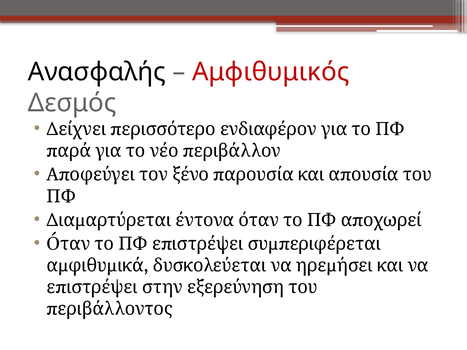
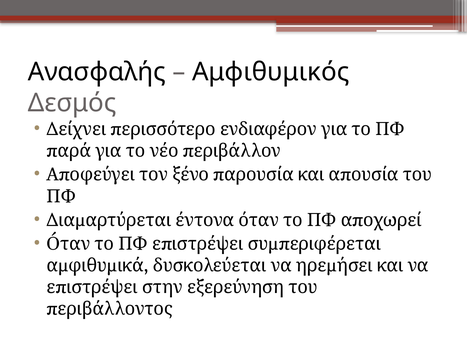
Αμφιθυμικός colour: red -> black
